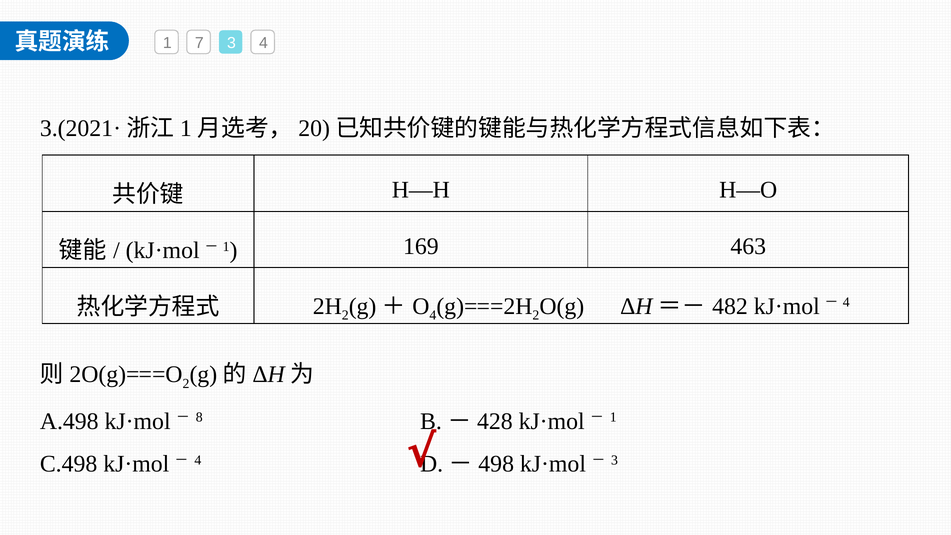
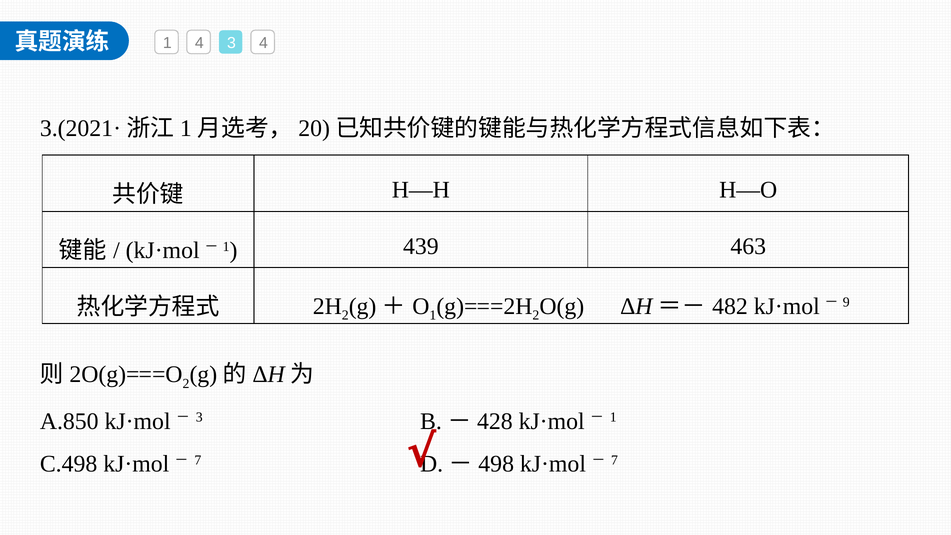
1 7: 7 -> 4
169: 169 -> 439
4 at (433, 315): 4 -> 1
4 at (846, 302): 4 -> 9
A.498: A.498 -> A.850
8 at (199, 417): 8 -> 3
4 at (198, 460): 4 -> 7
3 at (615, 460): 3 -> 7
